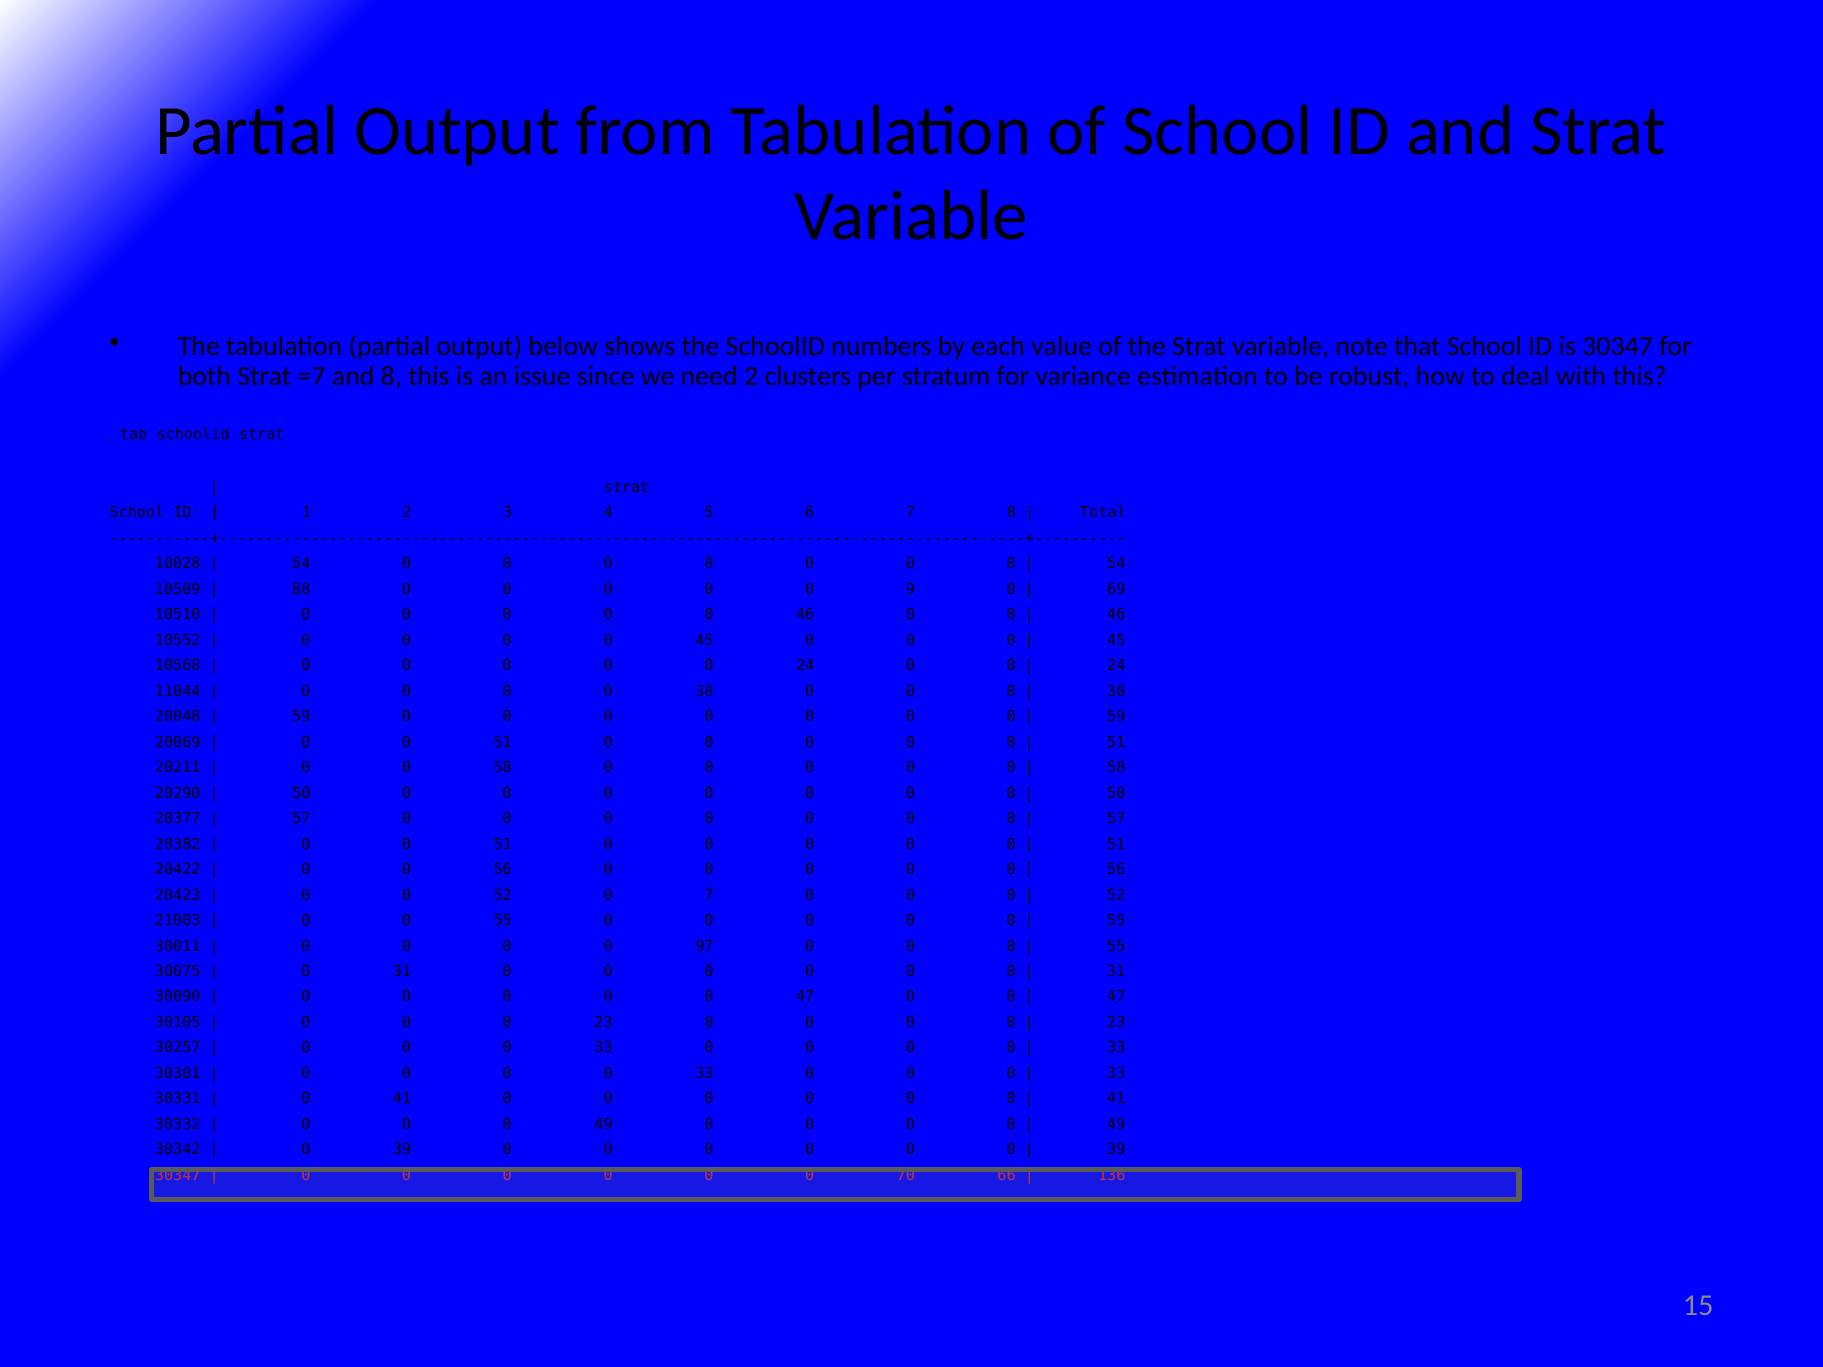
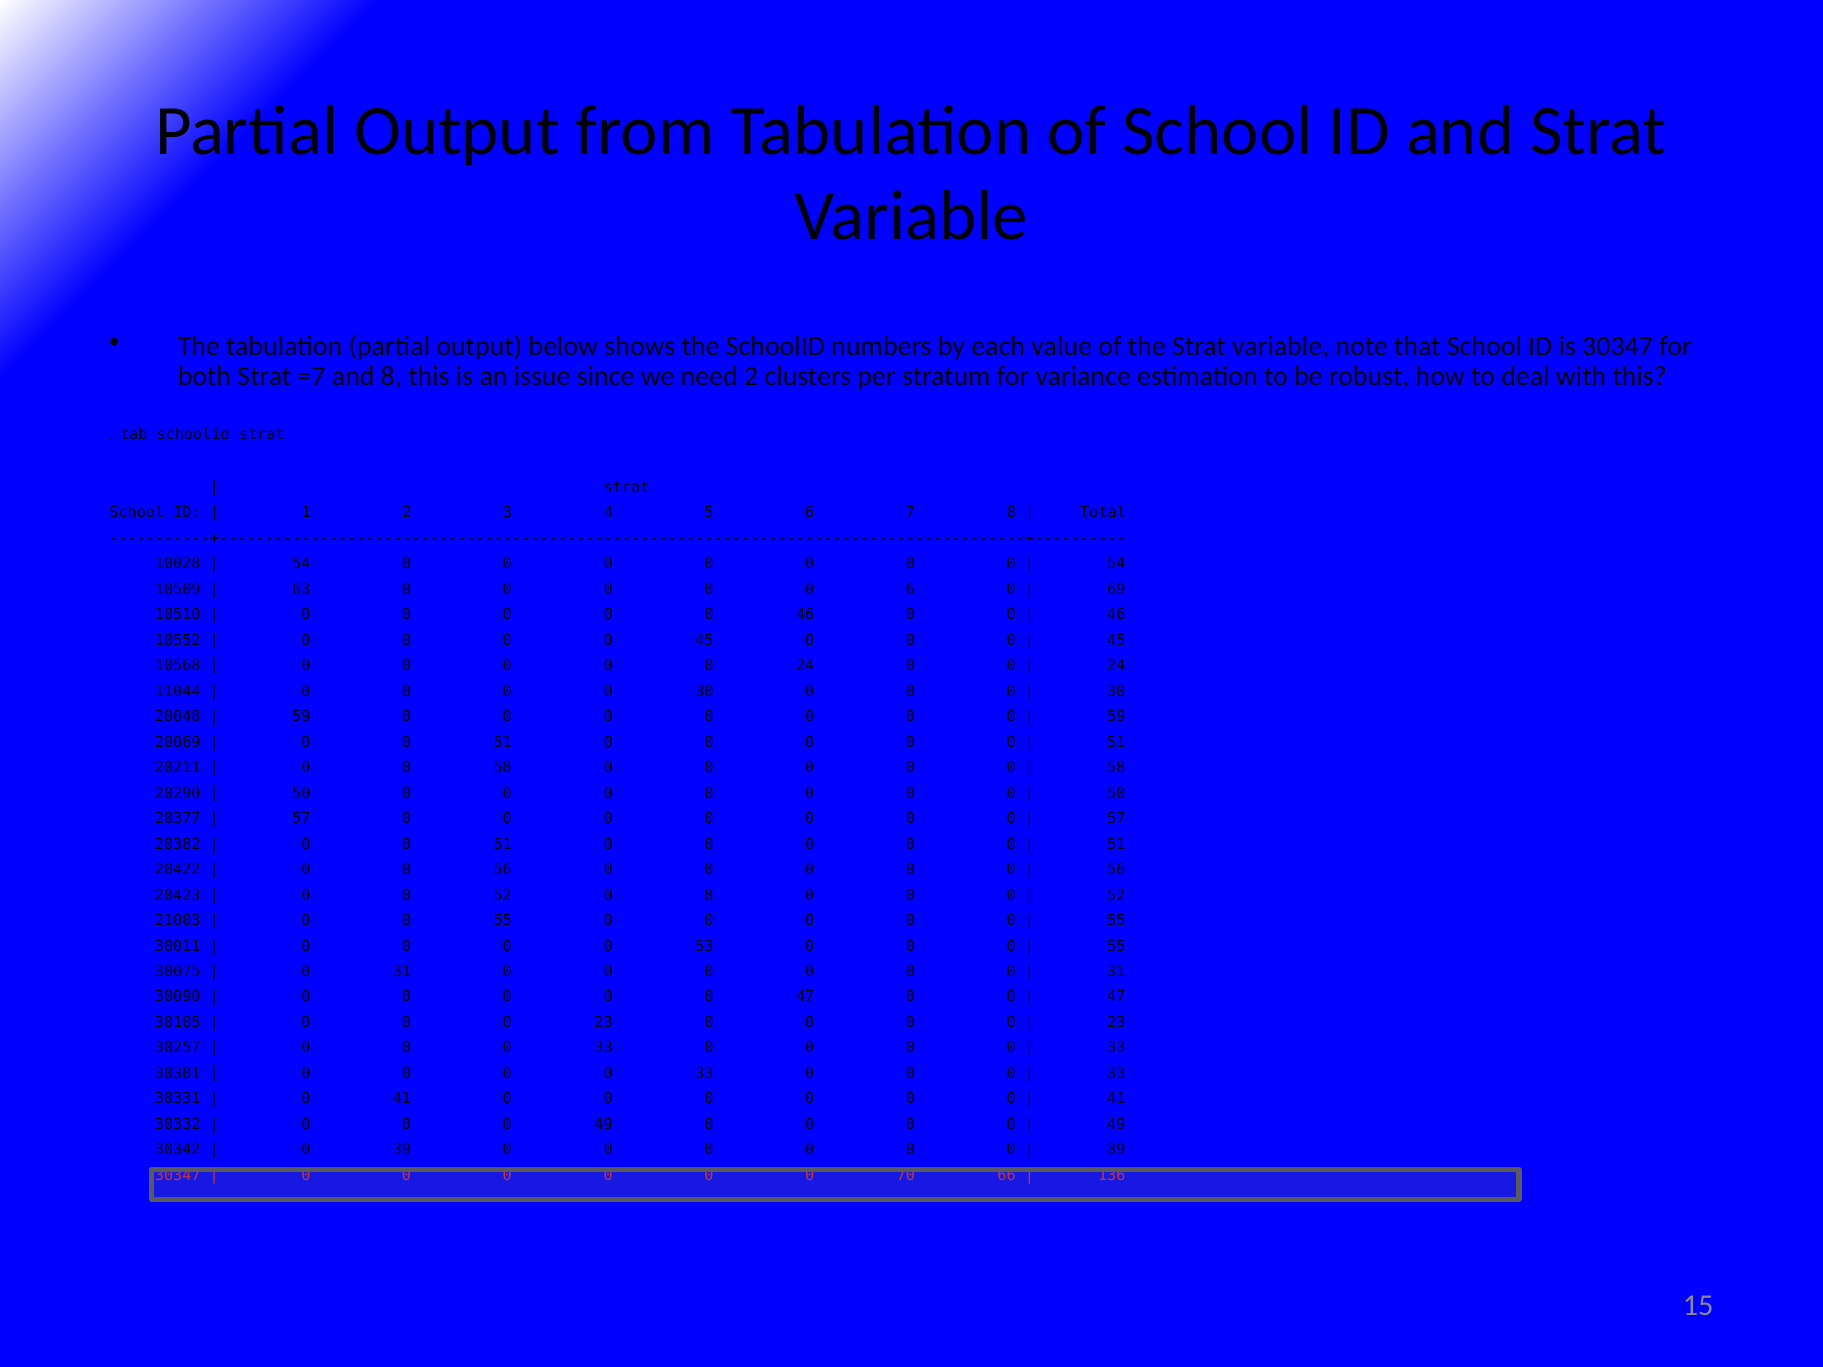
88: 88 -> 63
0 9: 9 -> 6
0 7: 7 -> 8
97: 97 -> 53
